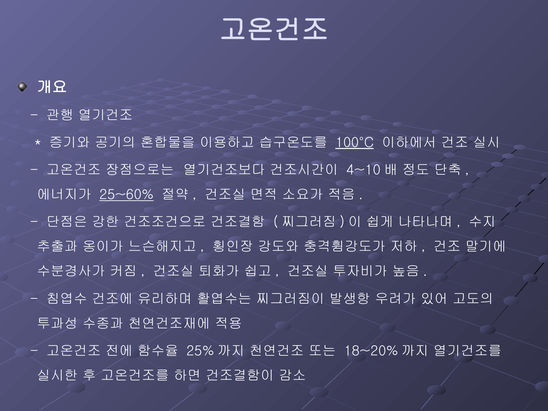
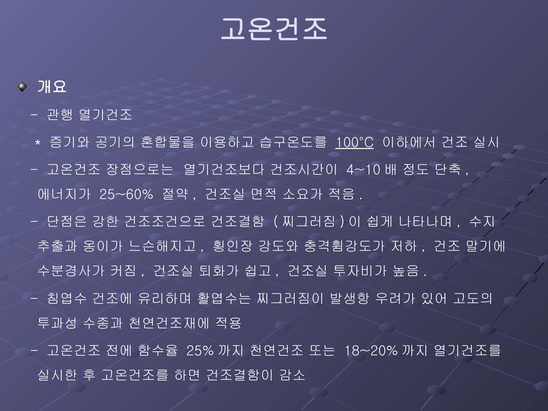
25~60% underline: present -> none
